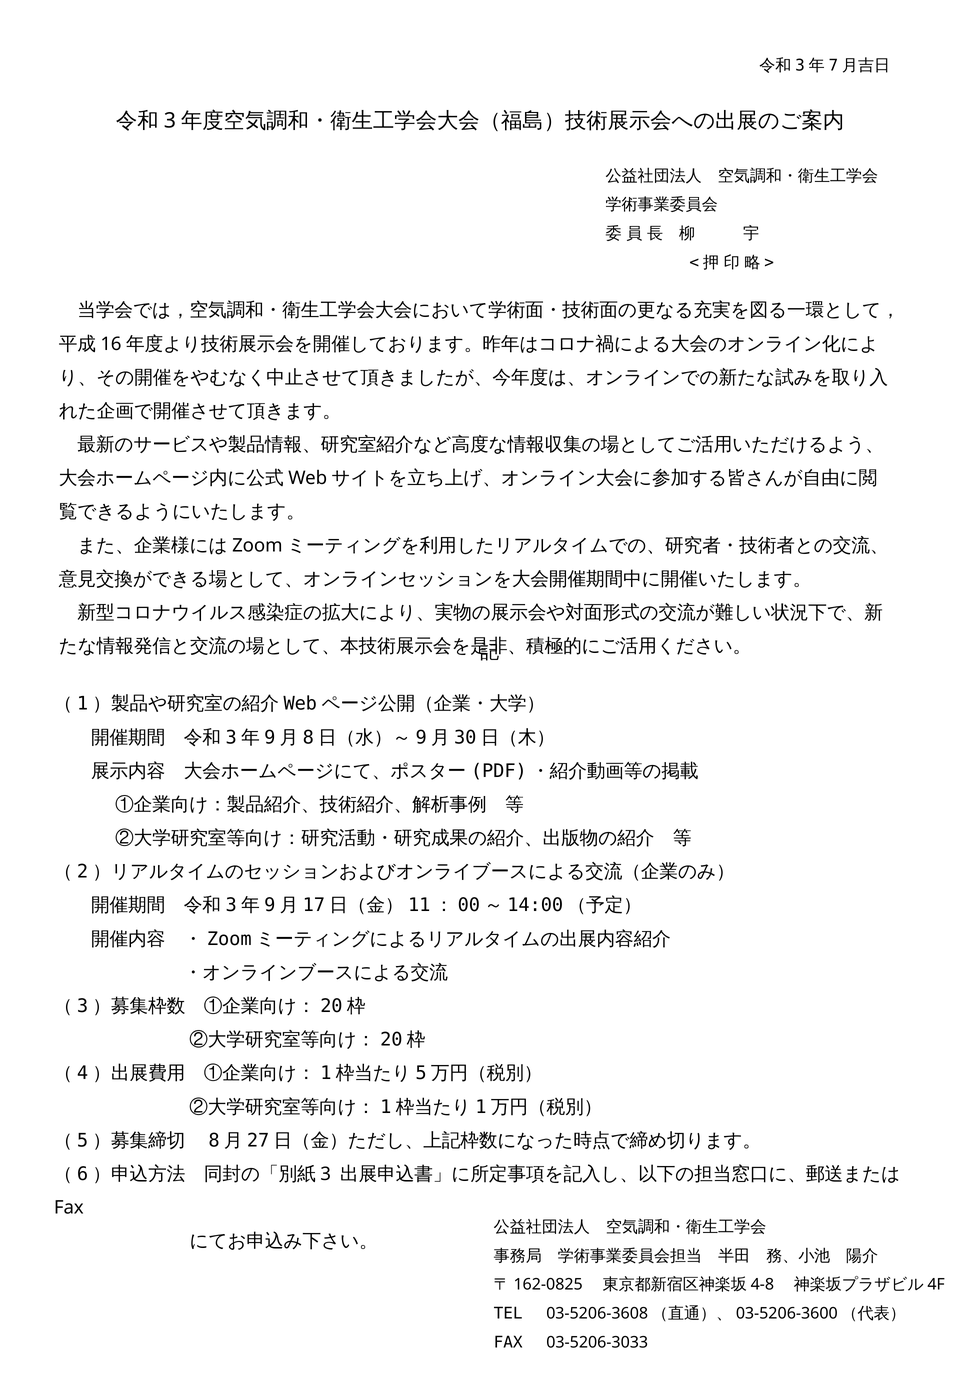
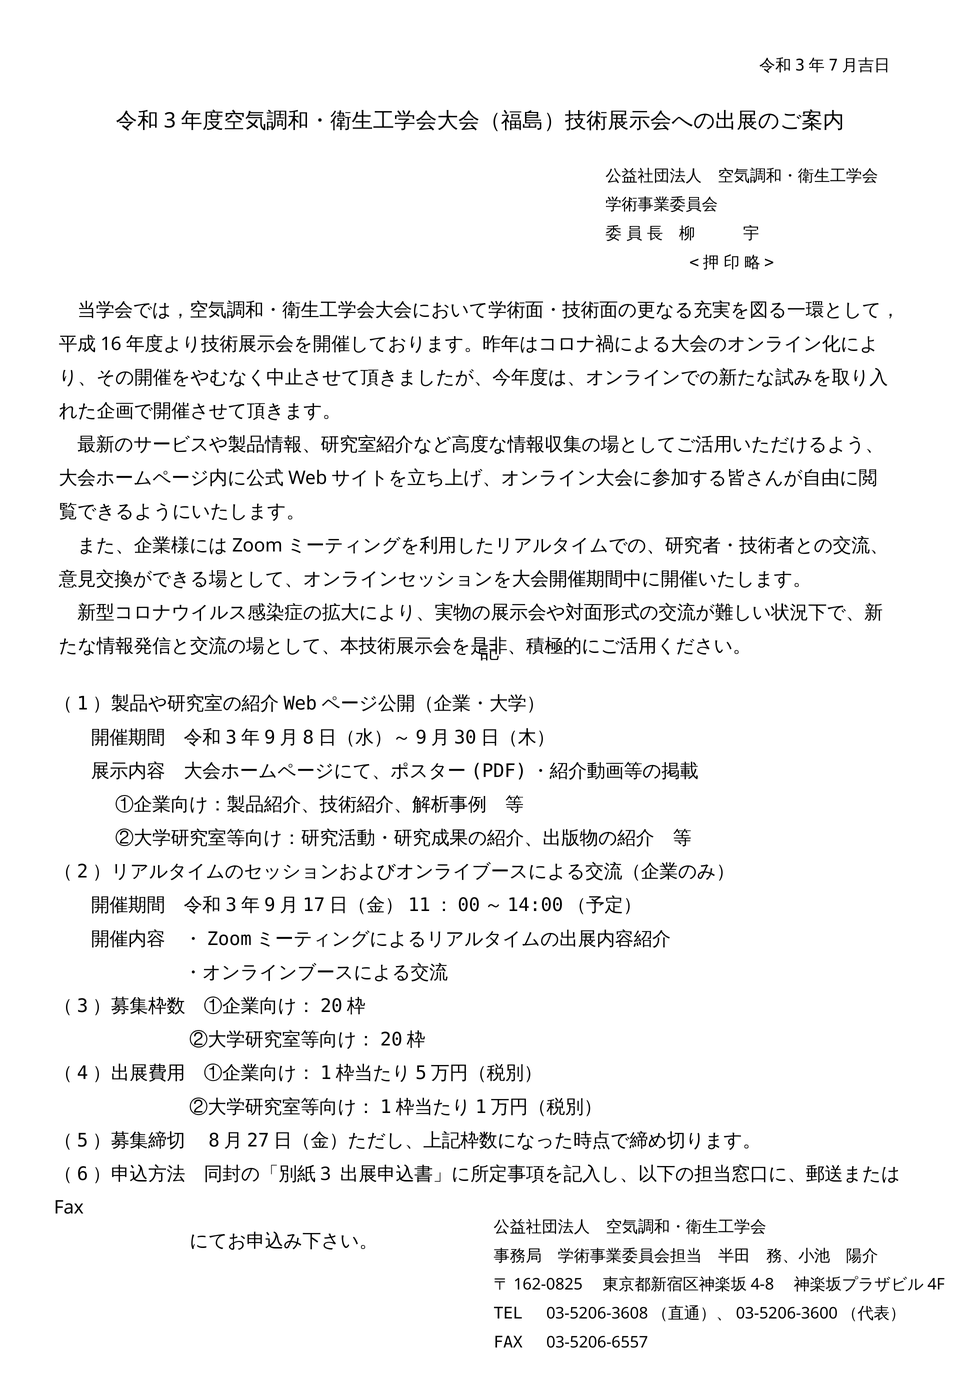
03-5206-3033: 03-5206-3033 -> 03-5206-6557
